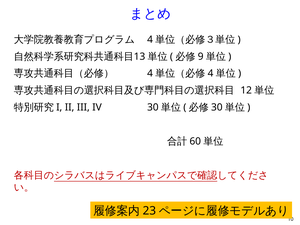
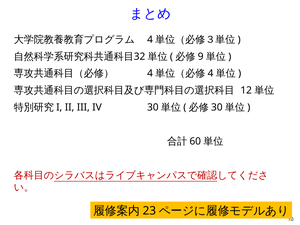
13: 13 -> 32
